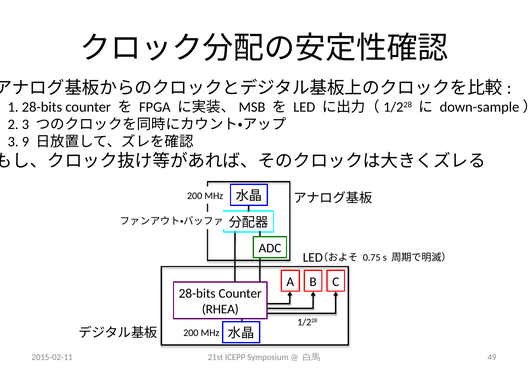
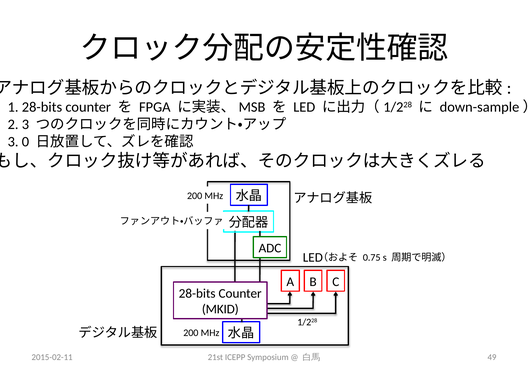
9: 9 -> 0
RHEA: RHEA -> MKID
